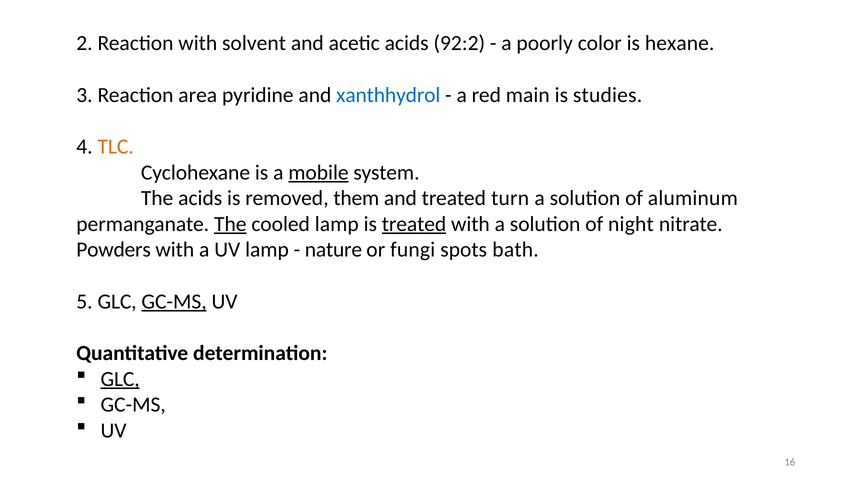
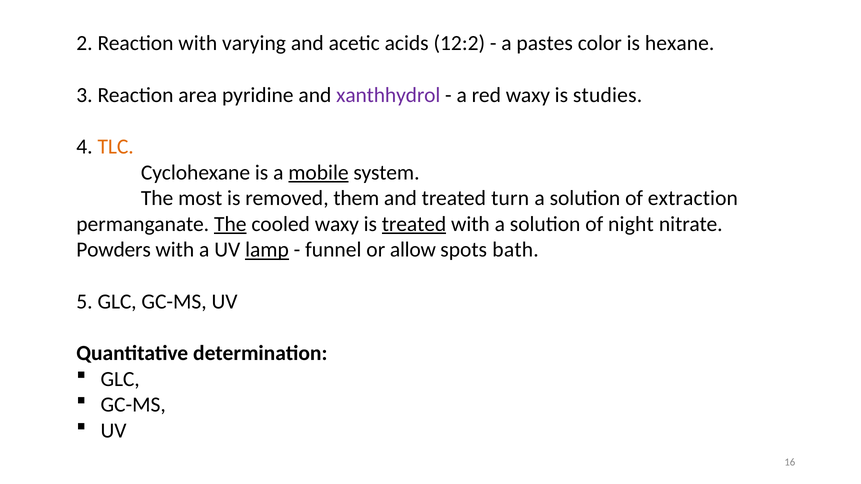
solvent: solvent -> varying
92:2: 92:2 -> 12:2
poorly: poorly -> pastes
xanthhydrol colour: blue -> purple
red main: main -> waxy
The acids: acids -> most
aluminum: aluminum -> extraction
cooled lamp: lamp -> waxy
lamp at (267, 250) underline: none -> present
nature: nature -> funnel
fungi: fungi -> allow
GC-MS at (174, 302) underline: present -> none
GLC at (120, 379) underline: present -> none
